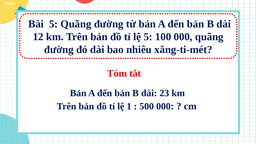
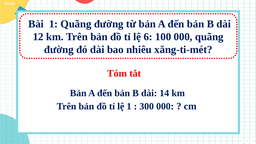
Bài 5: 5 -> 1
lệ 5: 5 -> 6
23: 23 -> 14
500: 500 -> 300
